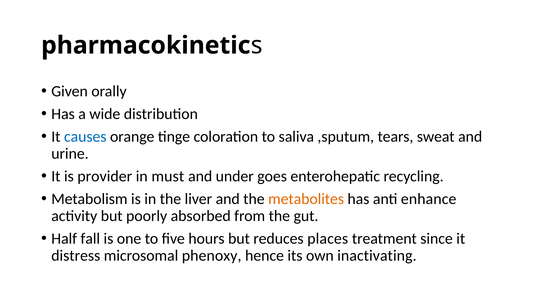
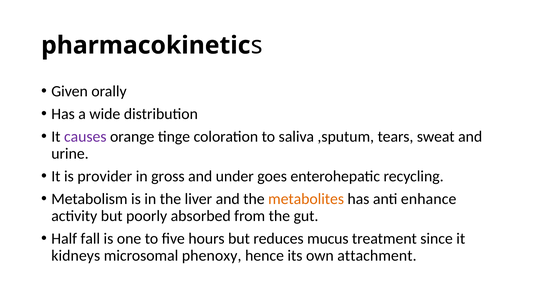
causes colour: blue -> purple
must: must -> gross
places: places -> mucus
distress: distress -> kidneys
inactivating: inactivating -> attachment
